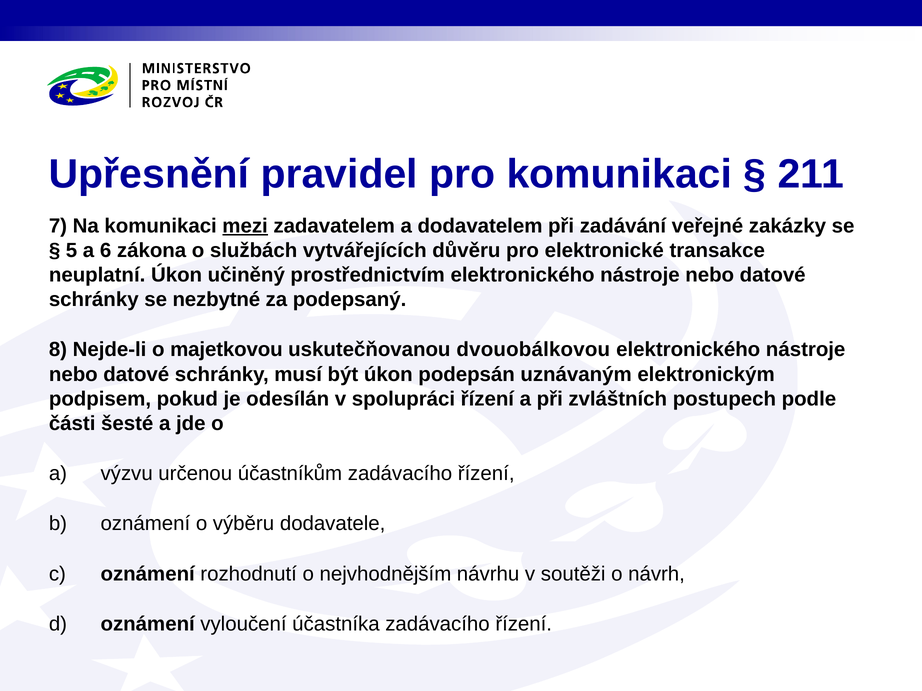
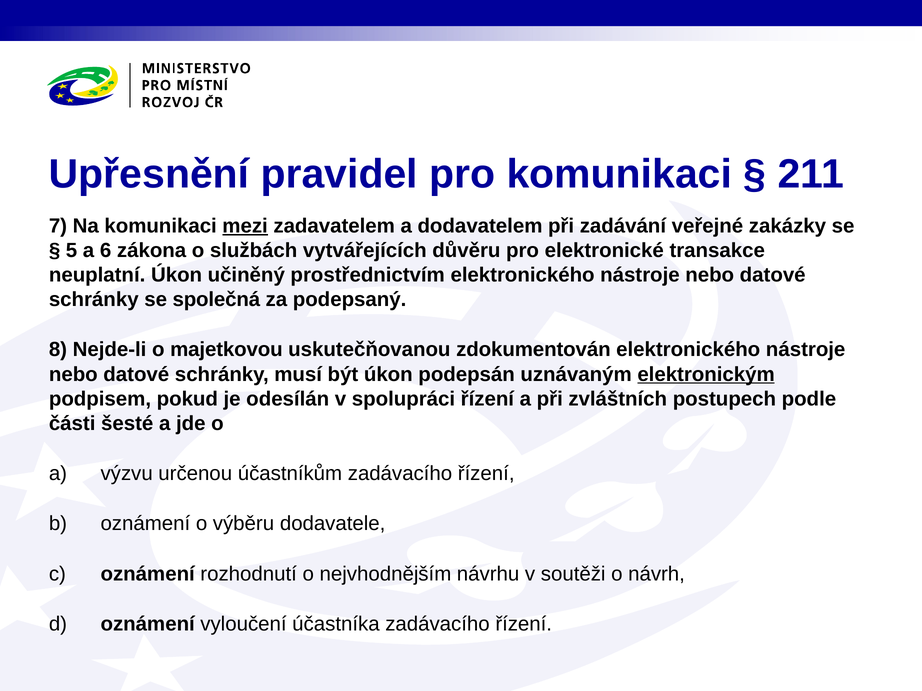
nezbytné: nezbytné -> společná
dvouobálkovou: dvouobálkovou -> zdokumentován
elektronickým underline: none -> present
